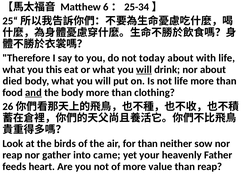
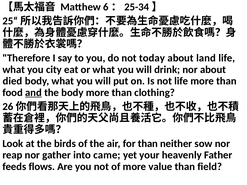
with: with -> land
this: this -> city
will at (144, 70) underline: present -> none
heart: heart -> flows
than reap: reap -> field
